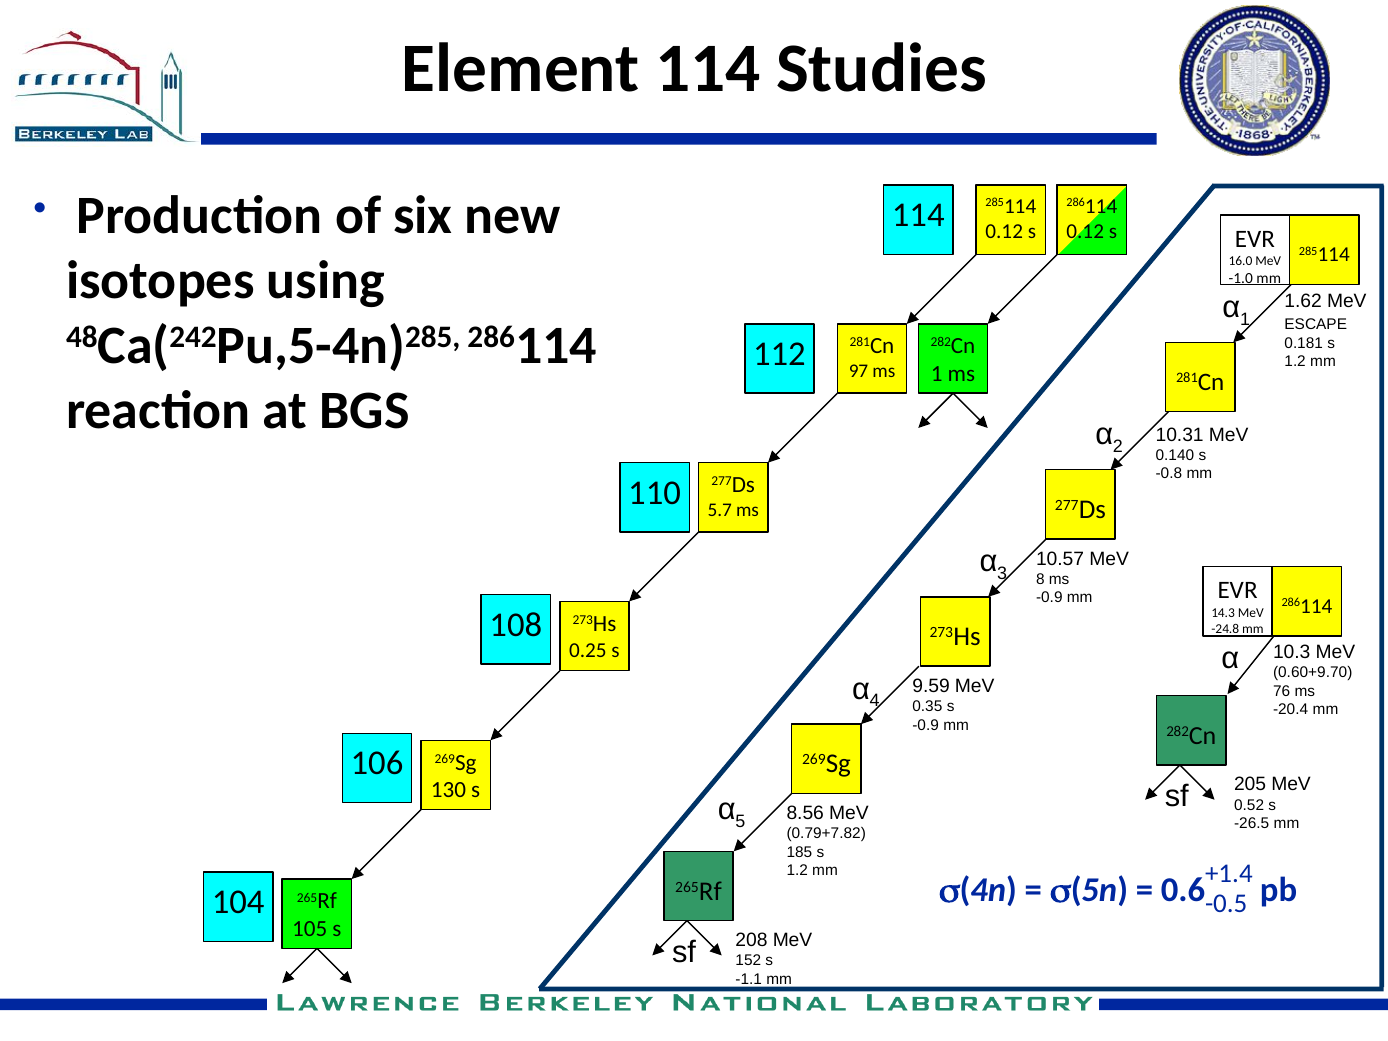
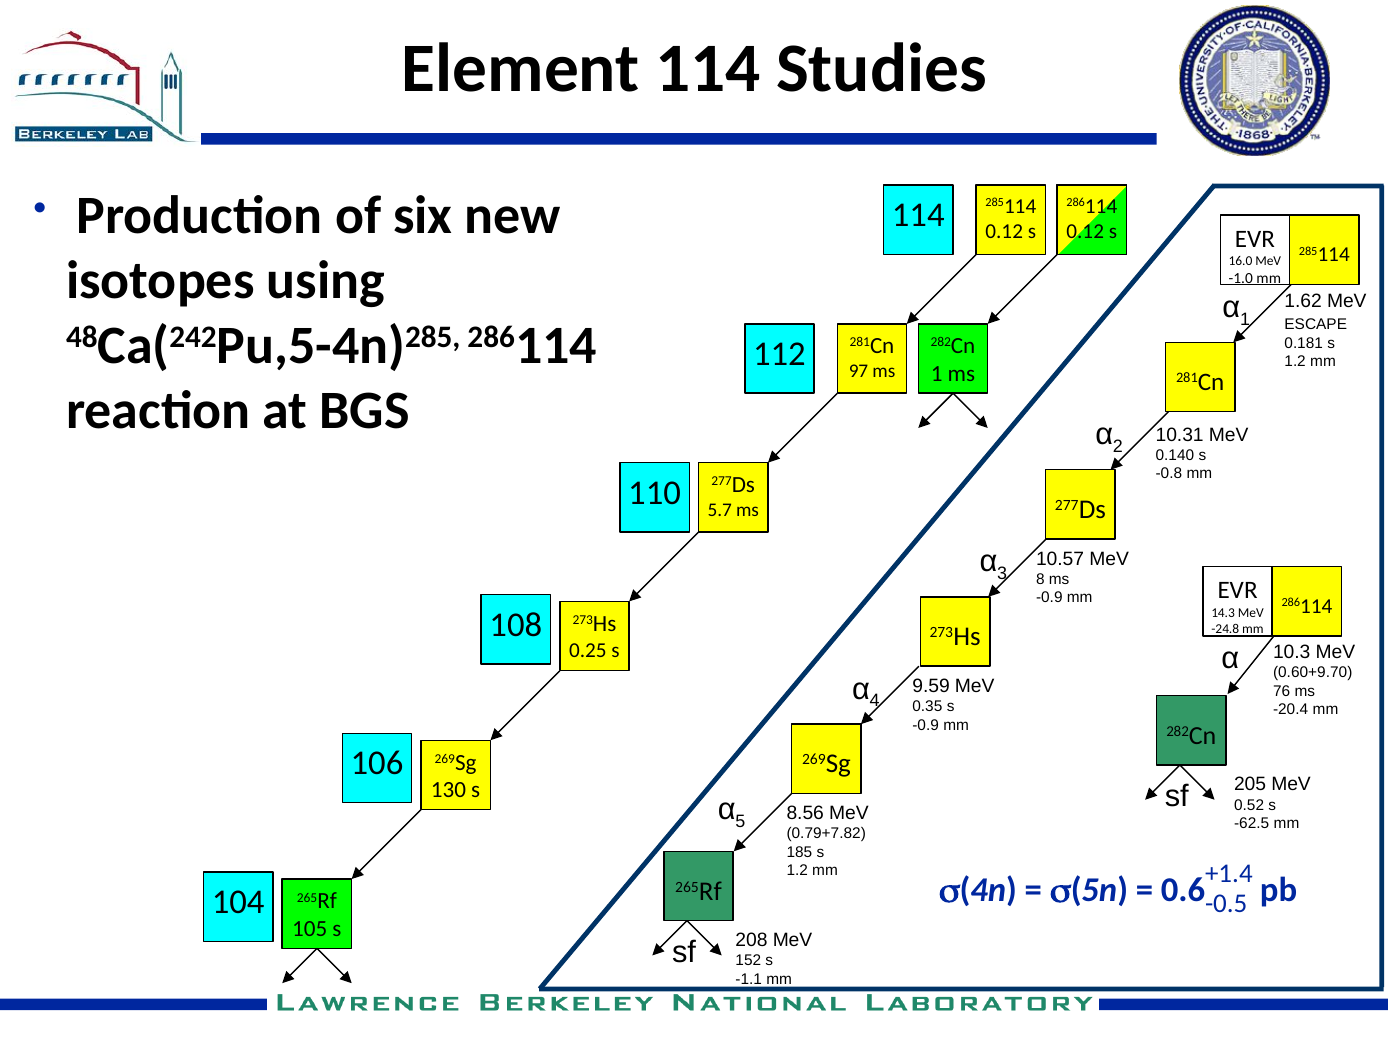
-26.5: -26.5 -> -62.5
